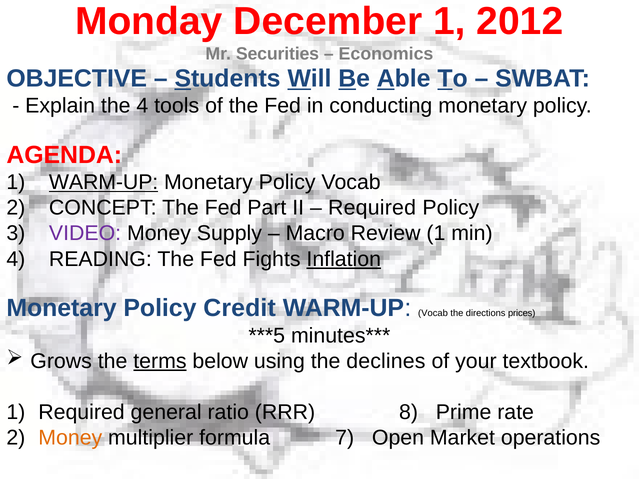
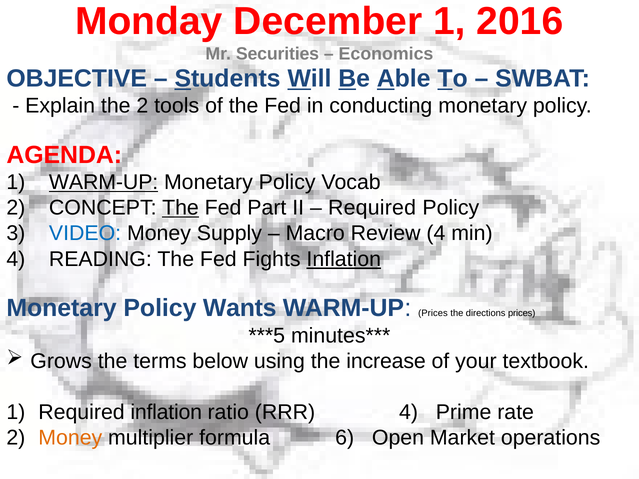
2012: 2012 -> 2016
the 4: 4 -> 2
The at (181, 208) underline: none -> present
VIDEO colour: purple -> blue
Review 1: 1 -> 4
Credit: Credit -> Wants
WARM-UP Vocab: Vocab -> Prices
terms underline: present -> none
declines: declines -> increase
Required general: general -> inflation
RRR 8: 8 -> 4
7: 7 -> 6
